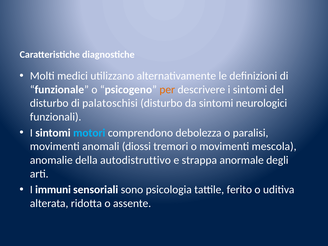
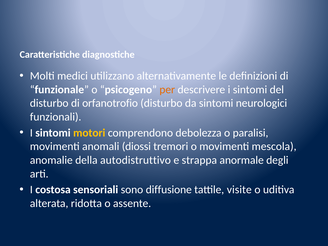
palatoschisi: palatoschisi -> orfanotrofio
motori colour: light blue -> yellow
immuni: immuni -> costosa
psicologia: psicologia -> diffusione
ferito: ferito -> visite
